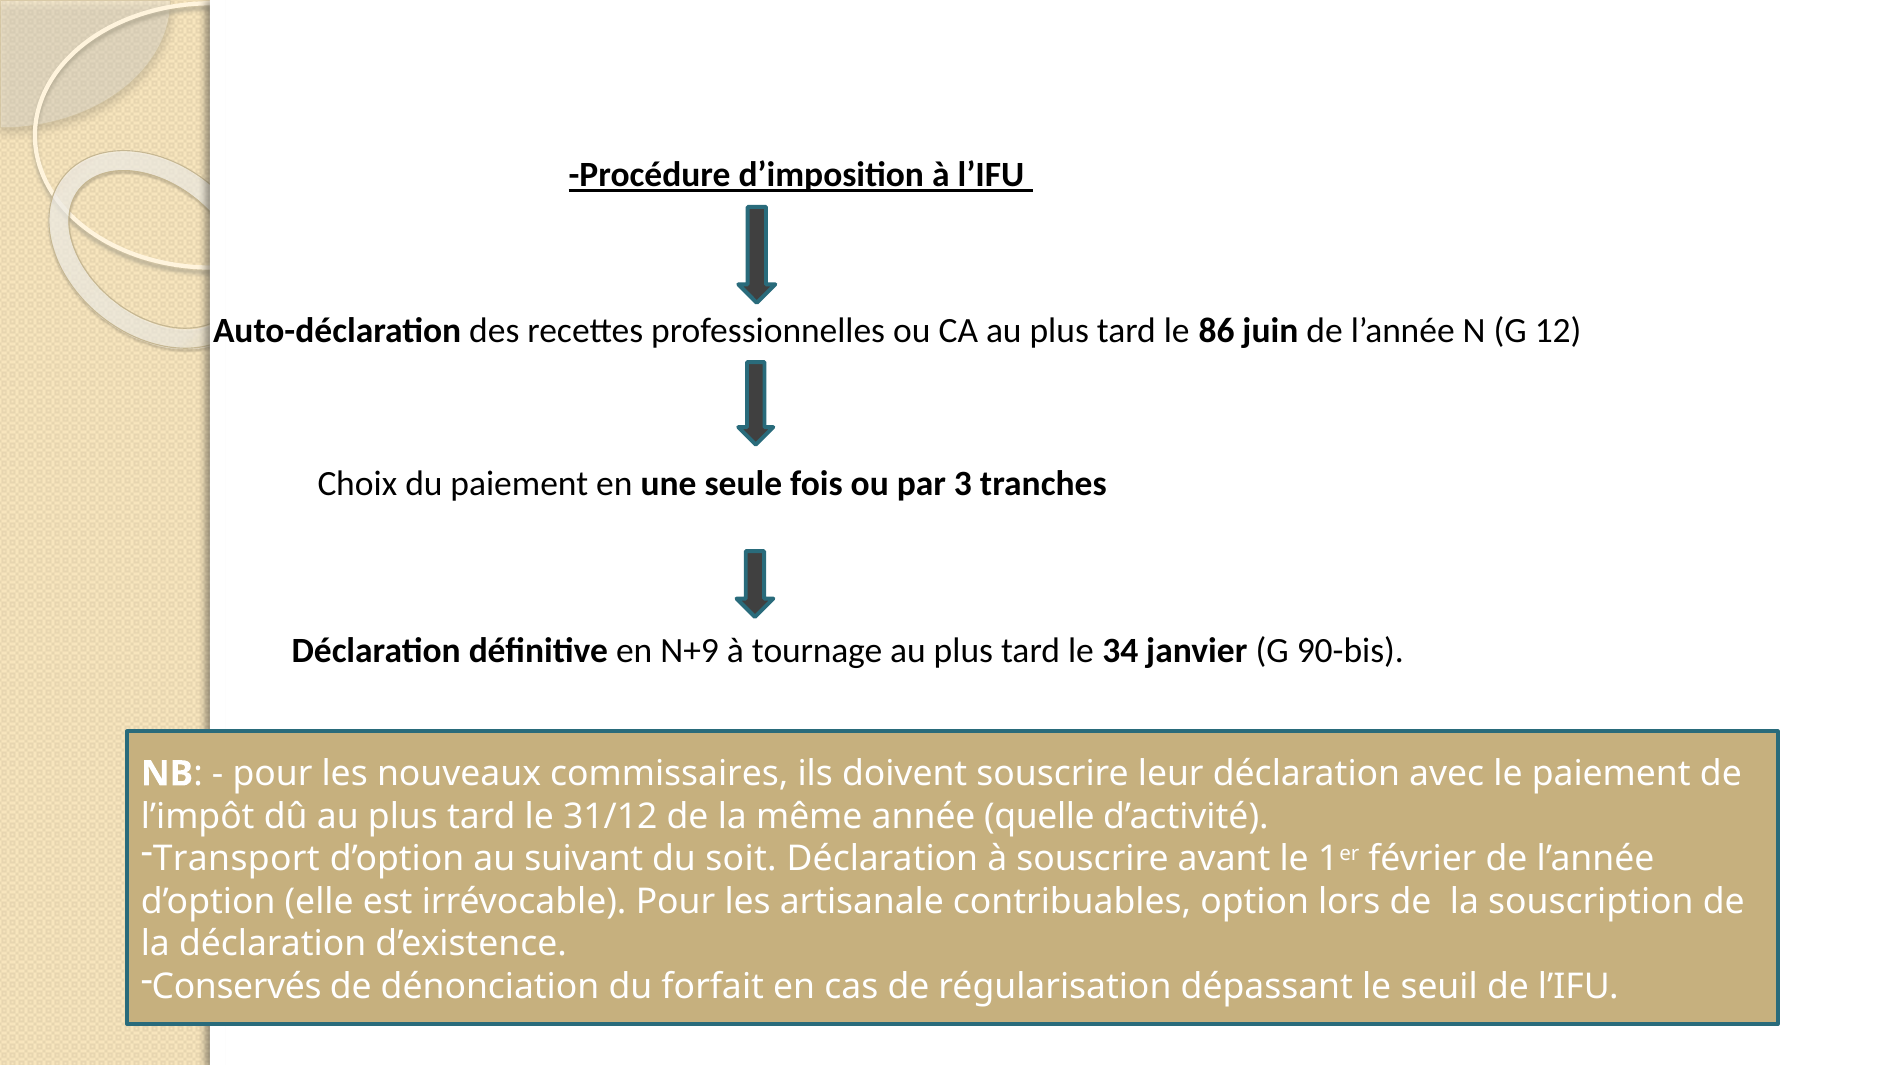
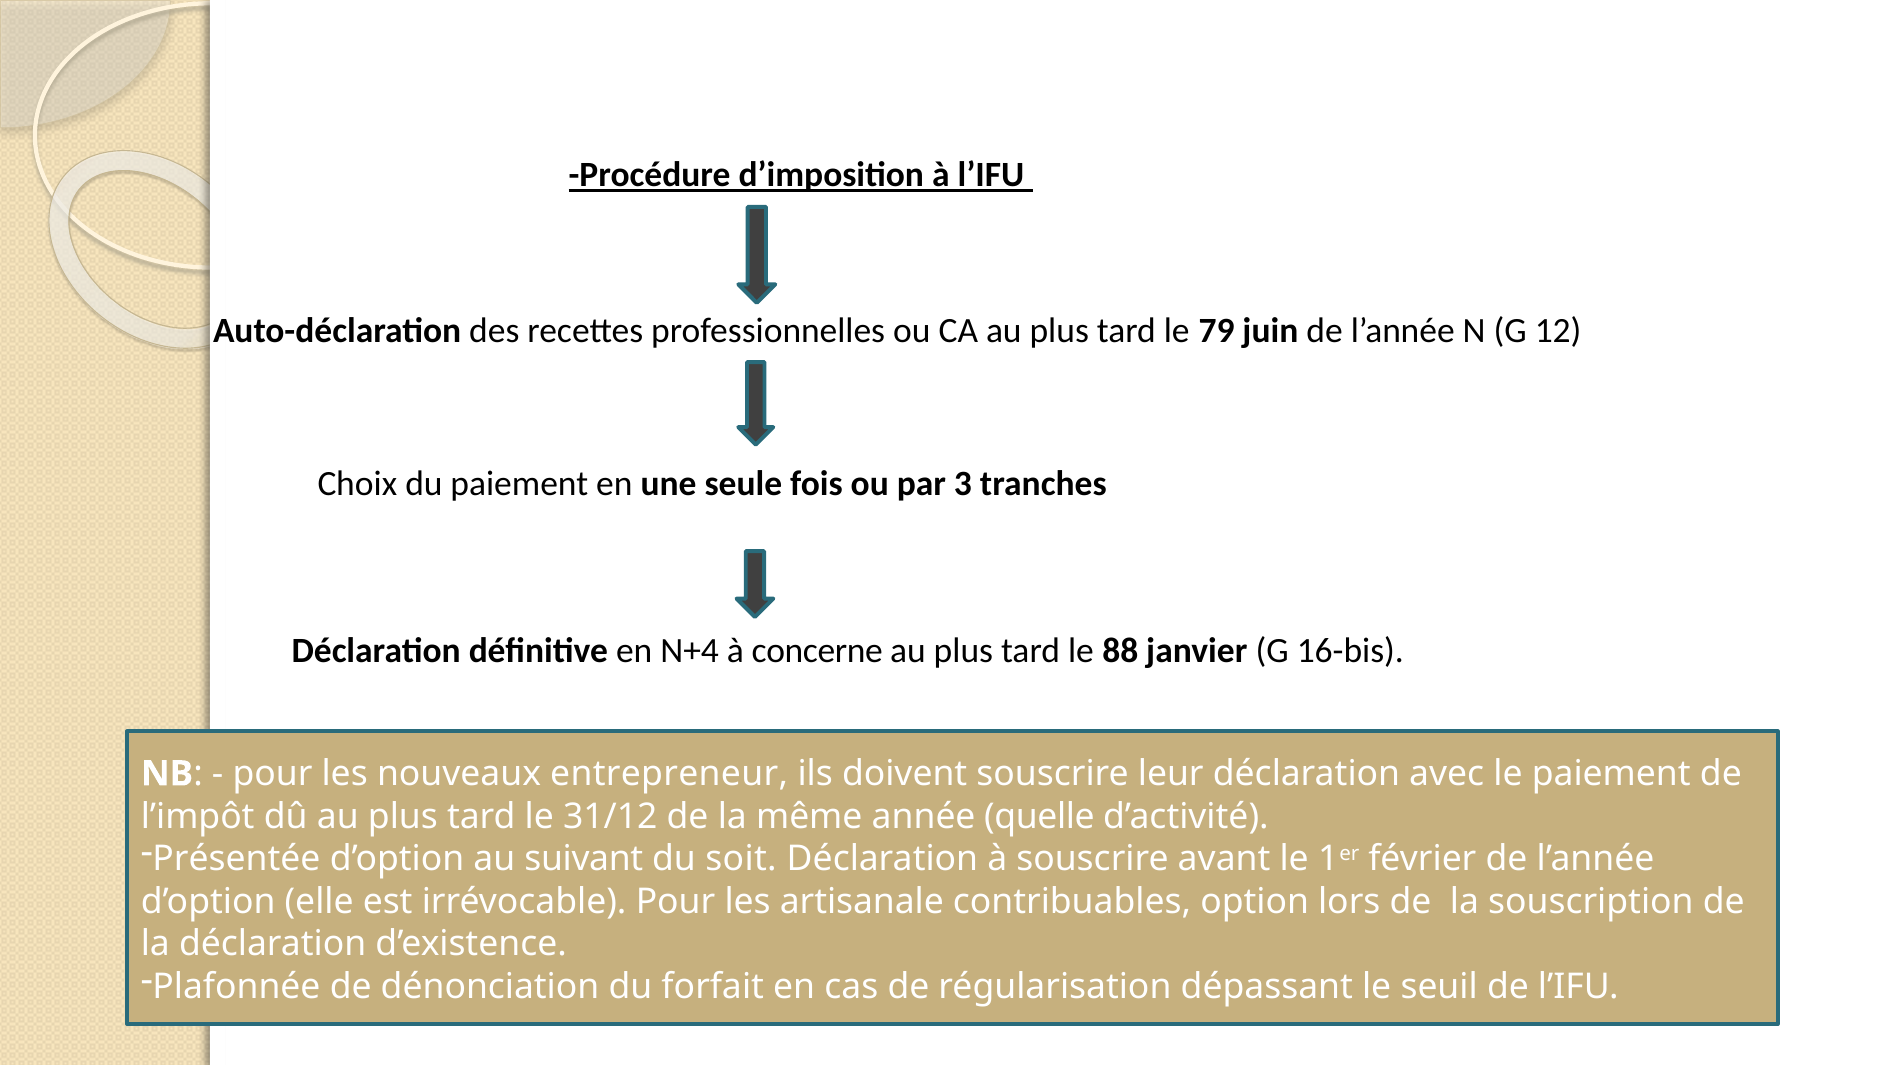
86: 86 -> 79
N+9: N+9 -> N+4
tournage: tournage -> concerne
34: 34 -> 88
90-bis: 90-bis -> 16-bis
commissaires: commissaires -> entrepreneur
Transport: Transport -> Présentée
Conservés: Conservés -> Plafonnée
